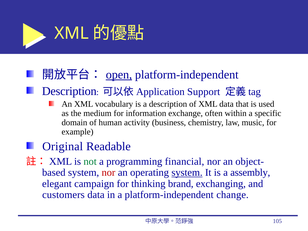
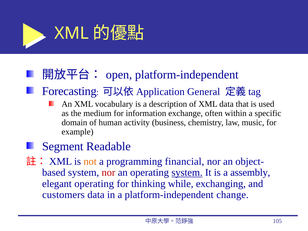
open underline: present -> none
Description at (69, 91): Description -> Forecasting
Support: Support -> General
Original: Original -> Segment
not colour: green -> orange
elegant campaign: campaign -> operating
brand: brand -> while
